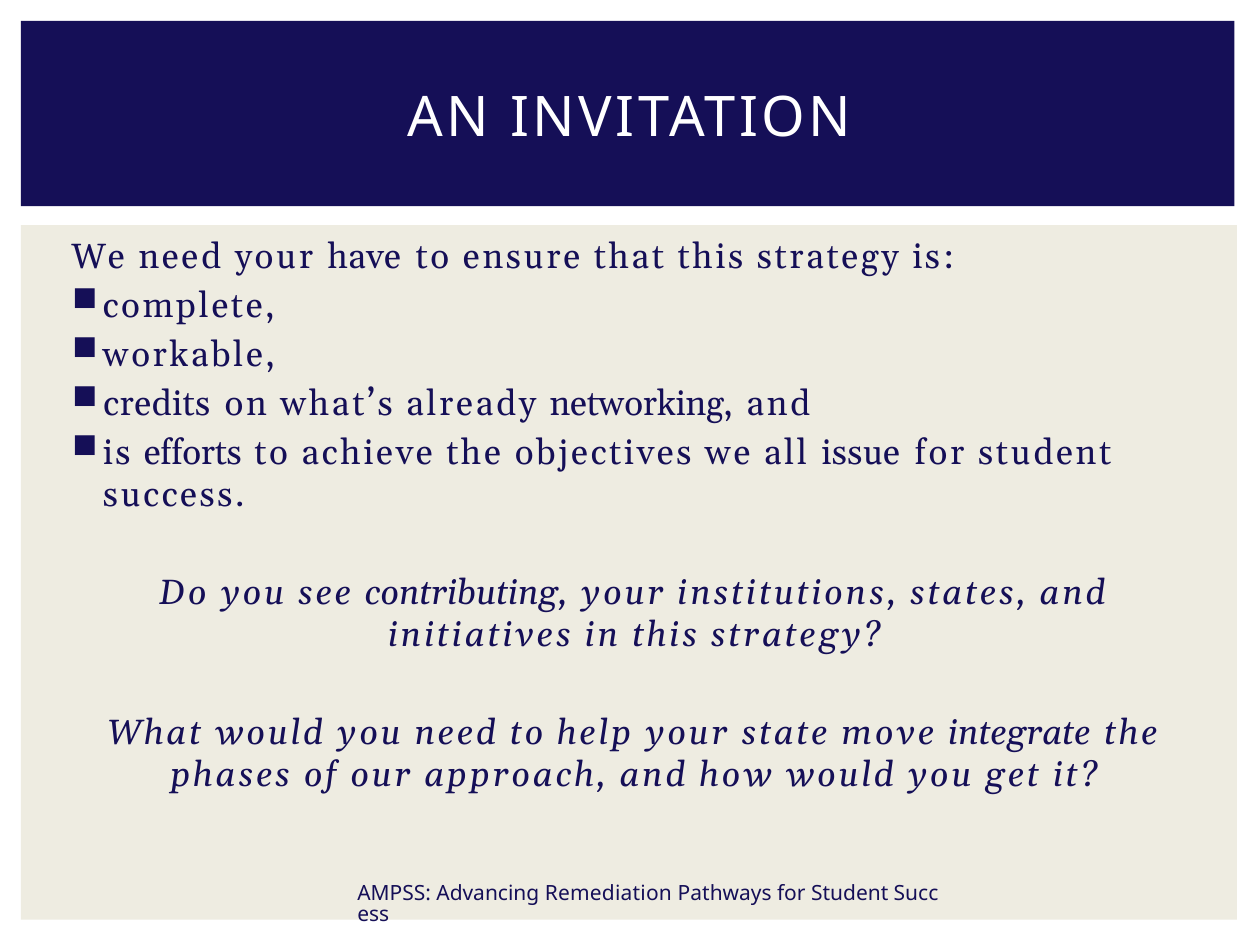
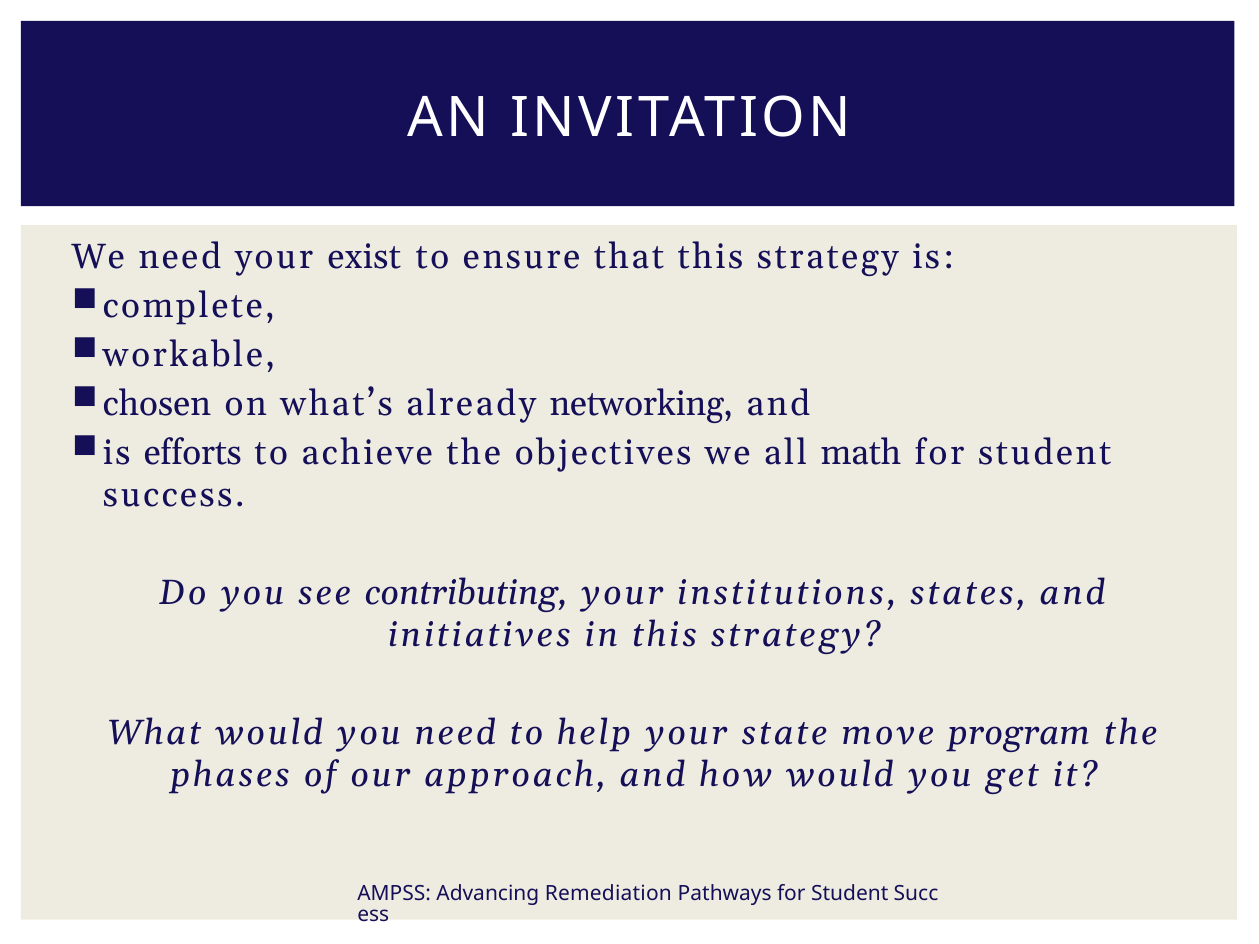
have: have -> exist
credits: credits -> chosen
issue: issue -> math
integrate: integrate -> program
